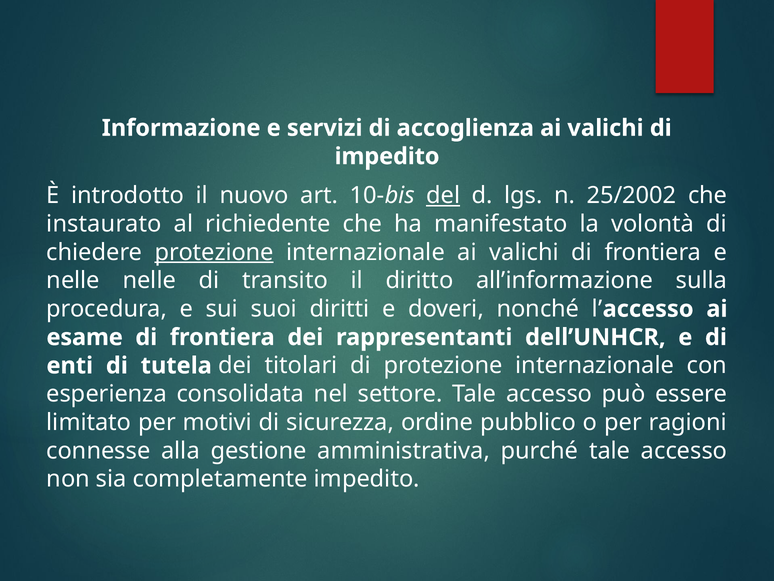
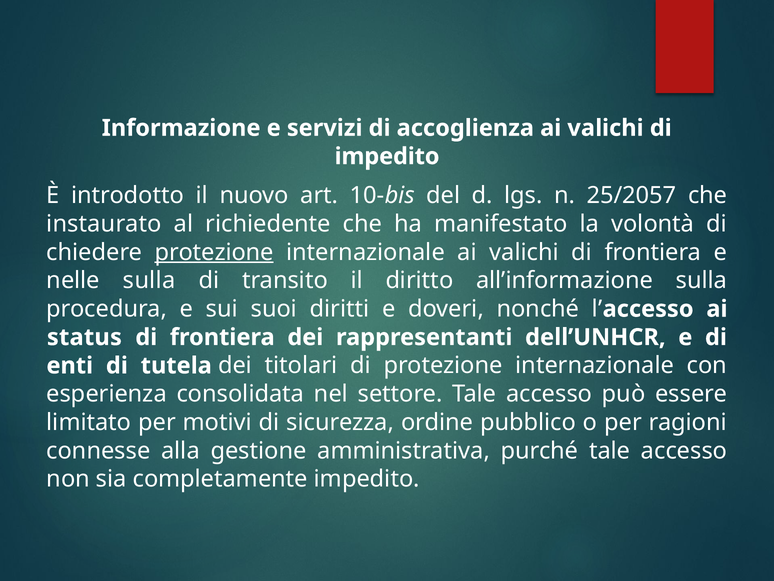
del underline: present -> none
25/2002: 25/2002 -> 25/2057
nelle nelle: nelle -> sulla
esame: esame -> status
